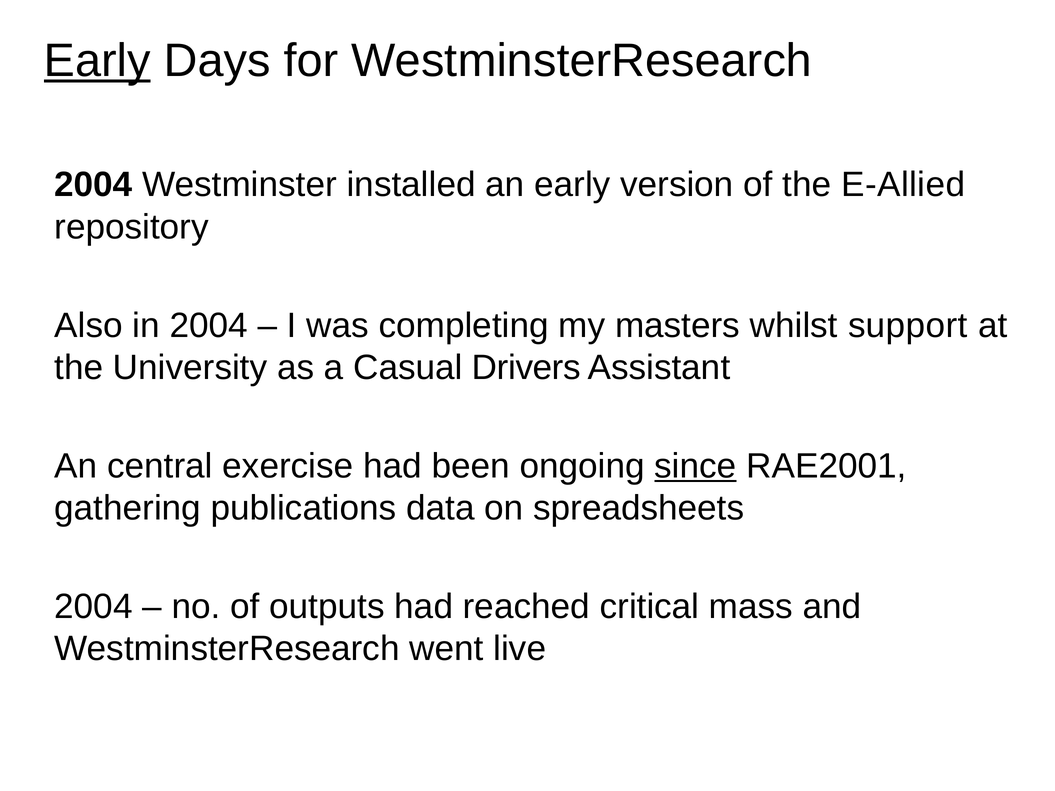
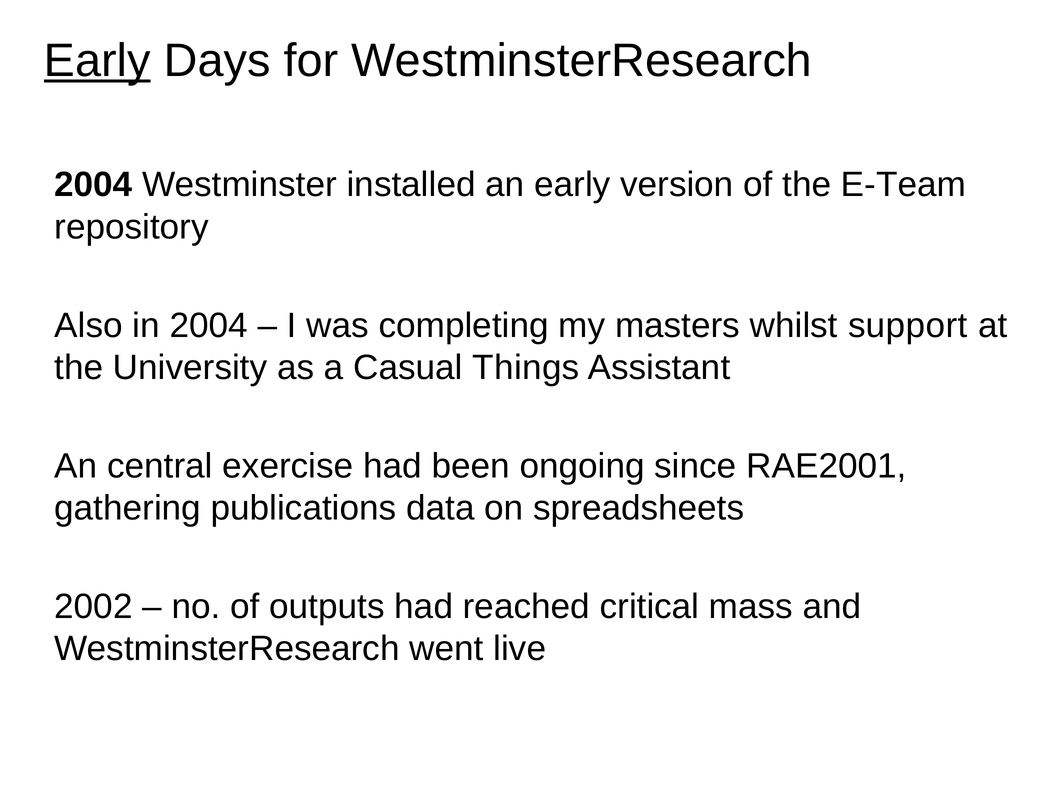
E-Allied: E-Allied -> E-Team
Drivers: Drivers -> Things
since underline: present -> none
2004 at (93, 607): 2004 -> 2002
